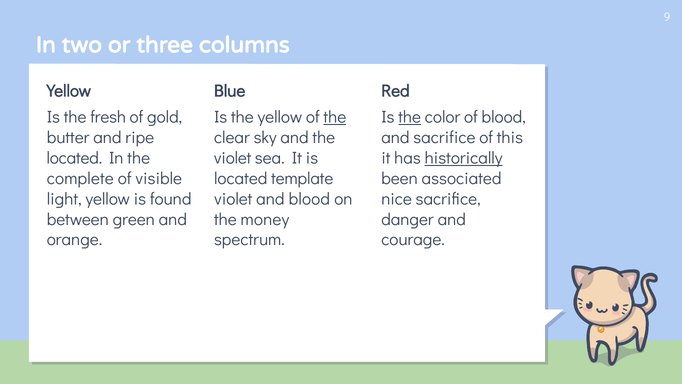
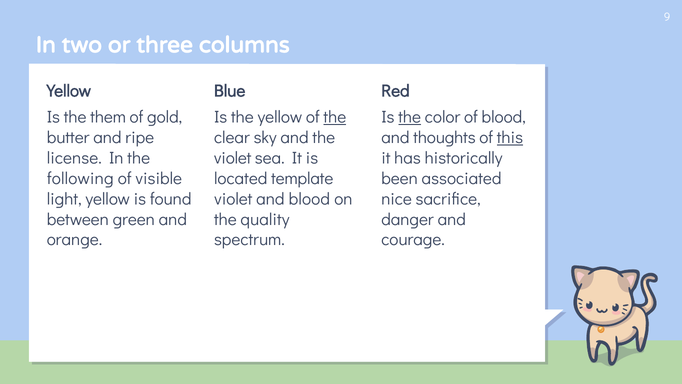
fresh: fresh -> them
and sacrifice: sacrifice -> thoughts
this underline: none -> present
located at (74, 158): located -> license
historically underline: present -> none
complete: complete -> following
money: money -> quality
